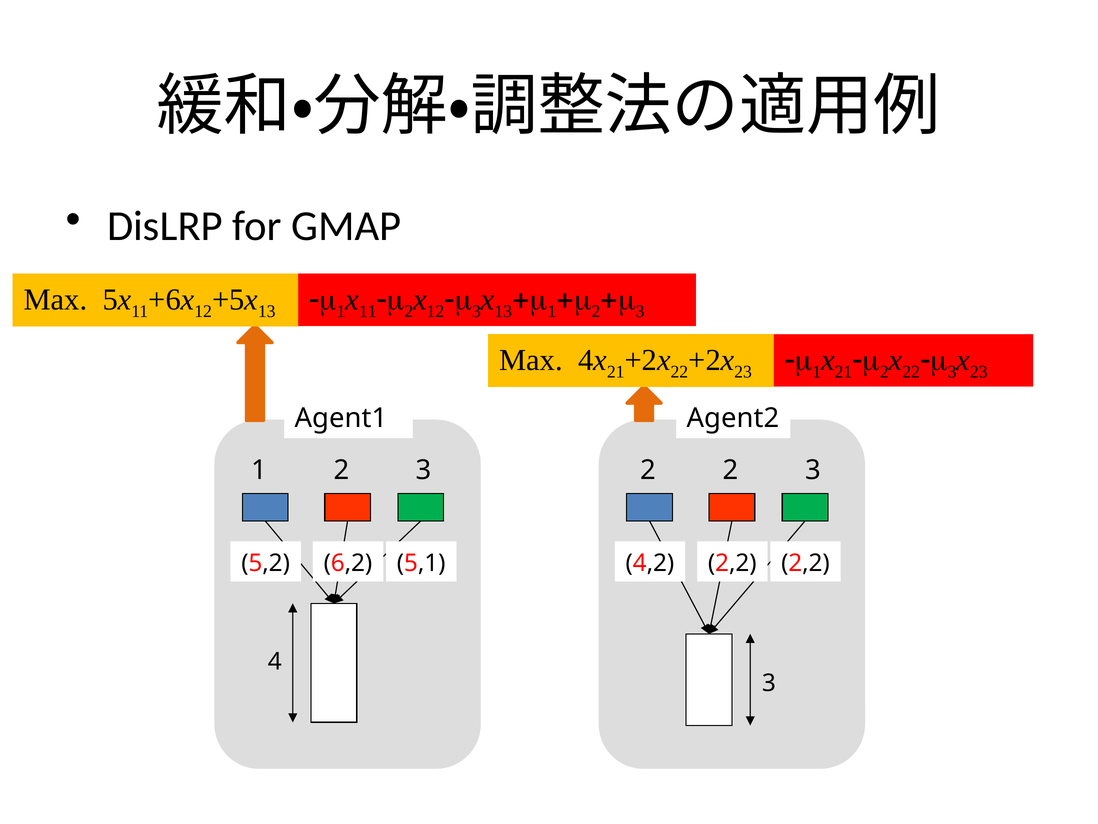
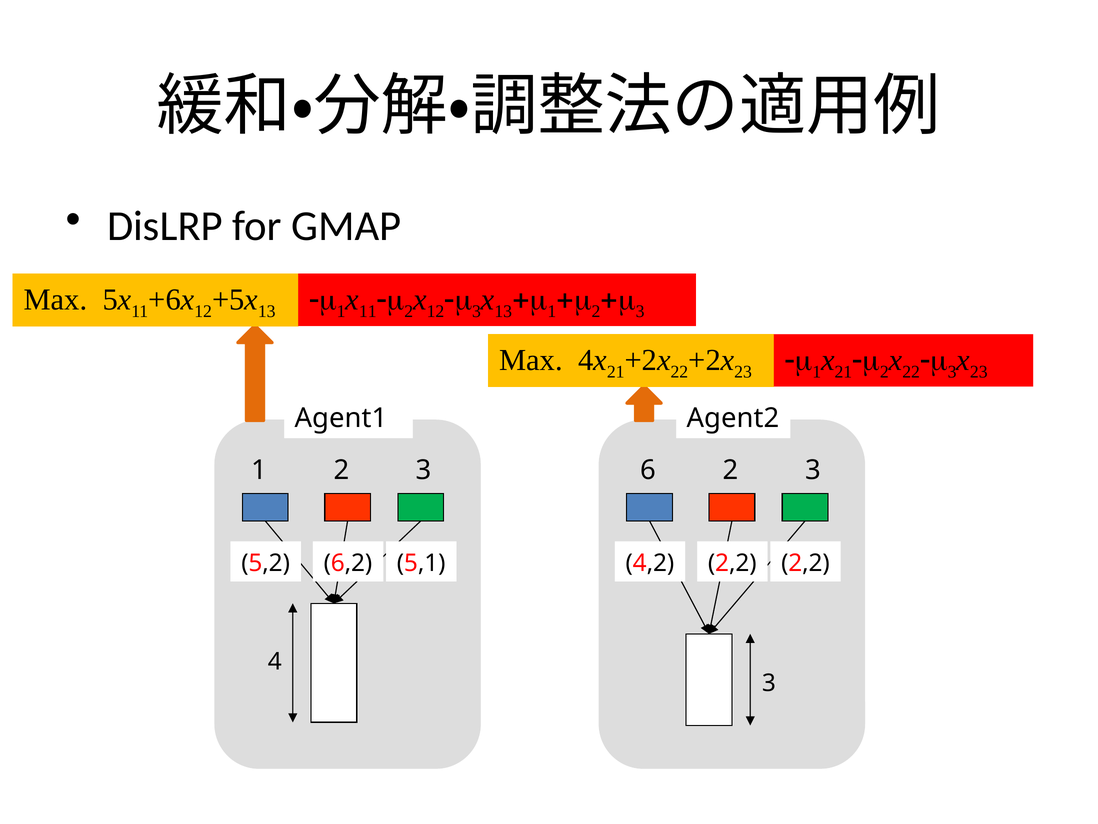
2 3 2: 2 -> 6
